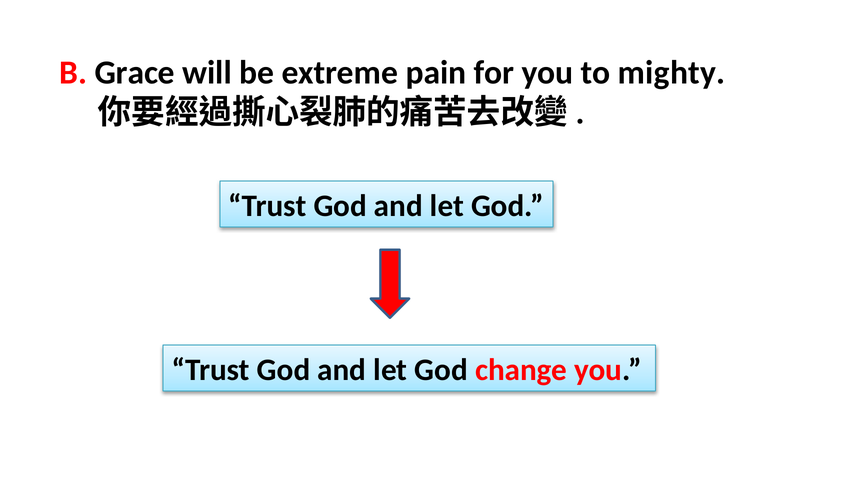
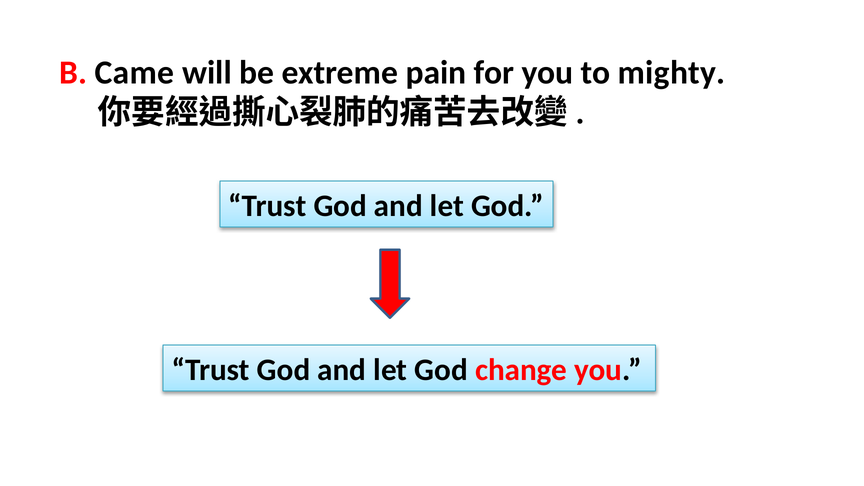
Grace: Grace -> Came
